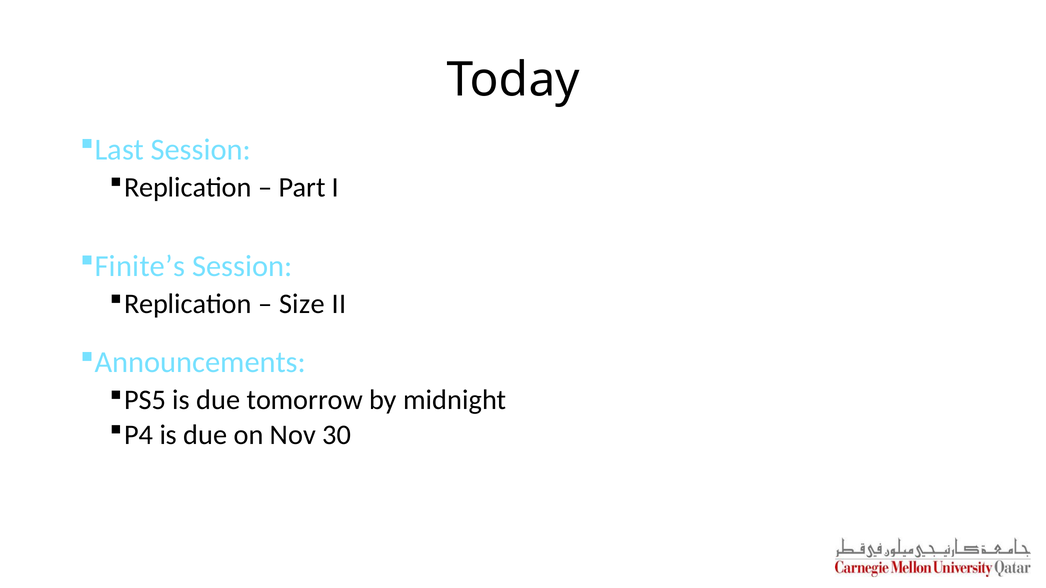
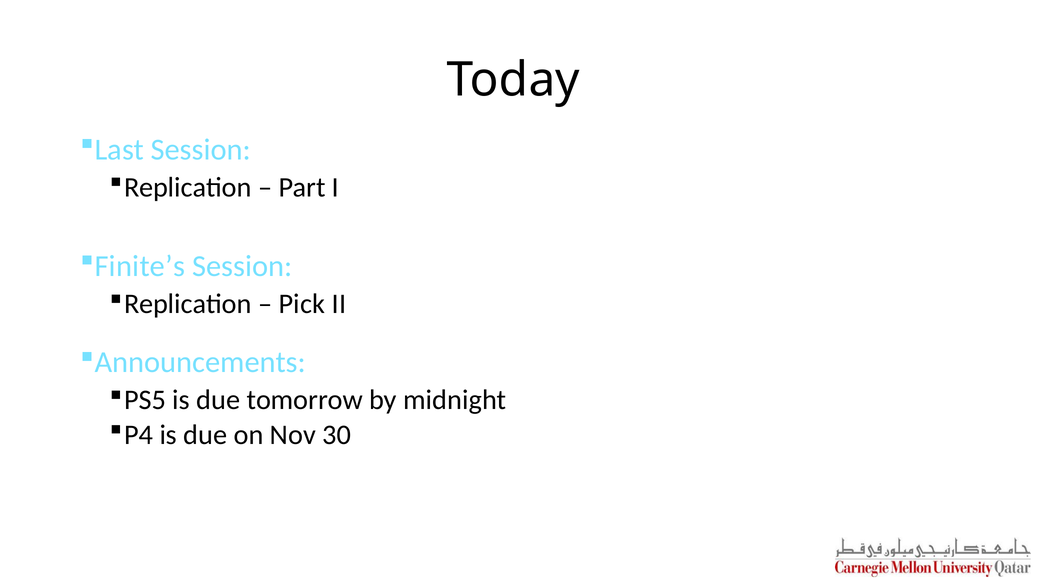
Size: Size -> Pick
